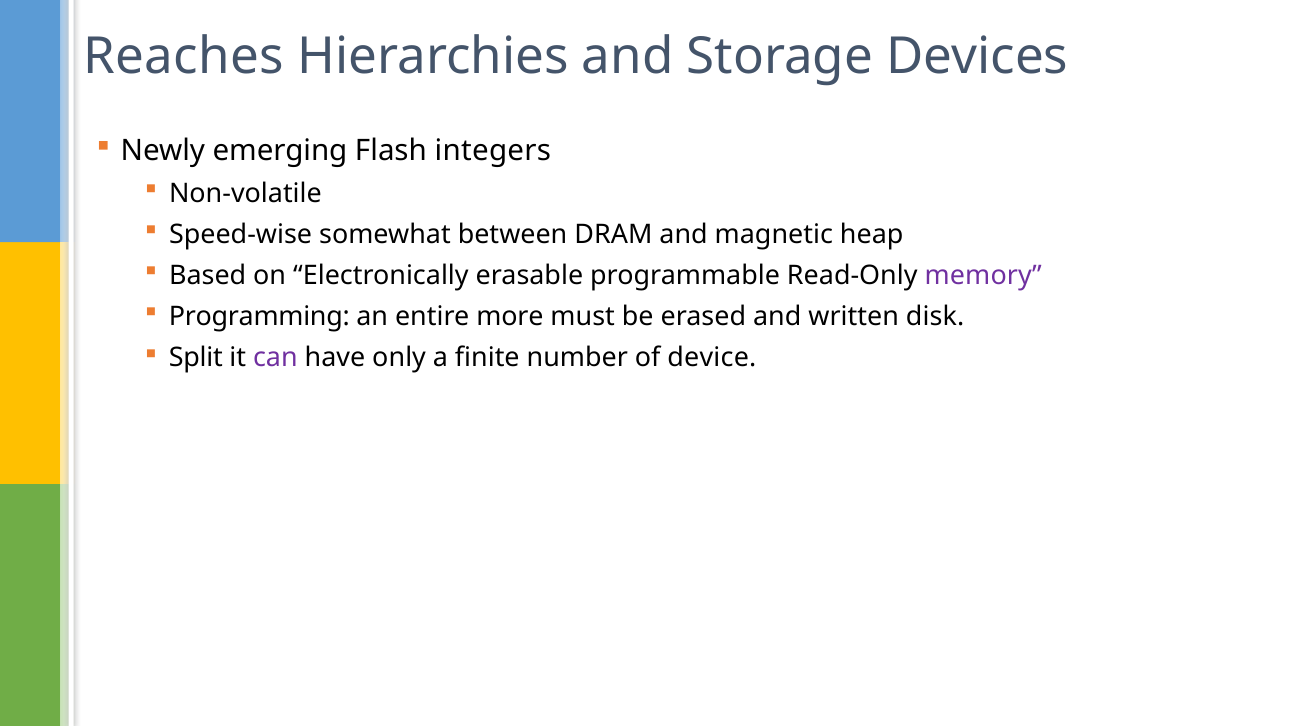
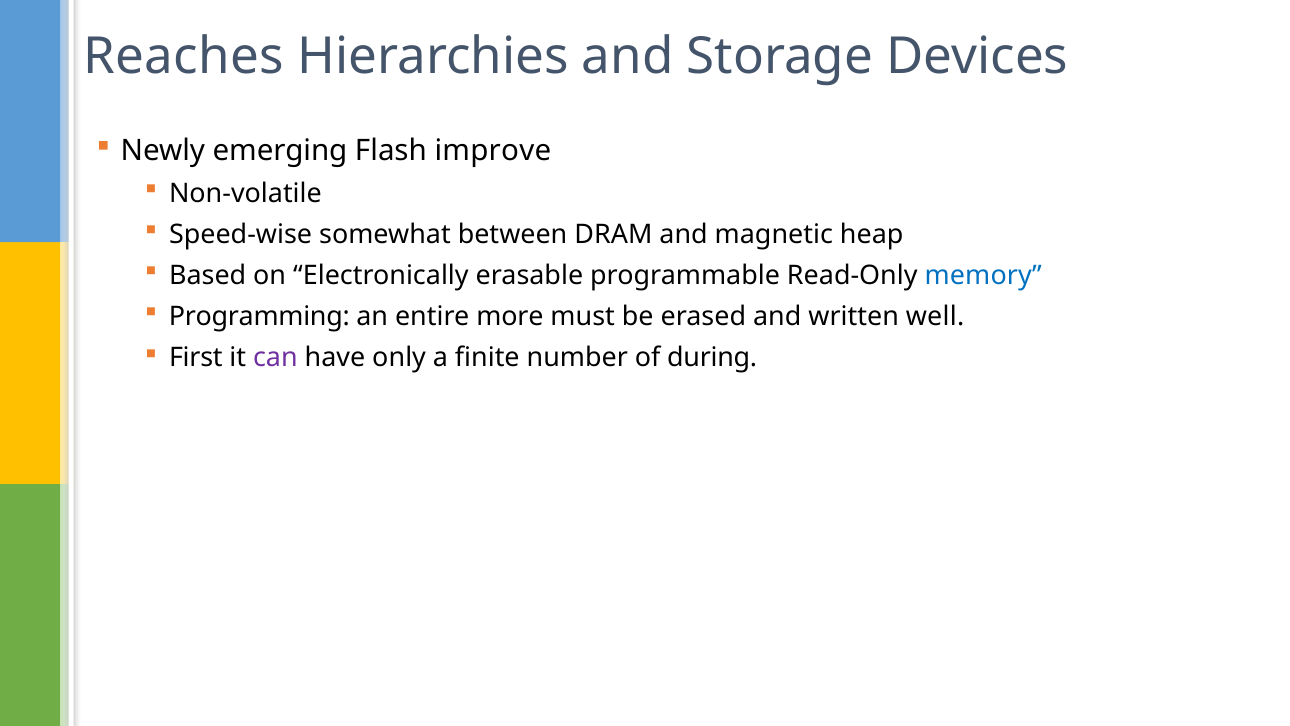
integers: integers -> improve
memory colour: purple -> blue
disk: disk -> well
Split: Split -> First
device: device -> during
